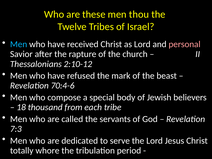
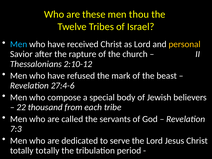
personal colour: pink -> yellow
70:4-6: 70:4-6 -> 27:4-6
18: 18 -> 22
totally whore: whore -> totally
